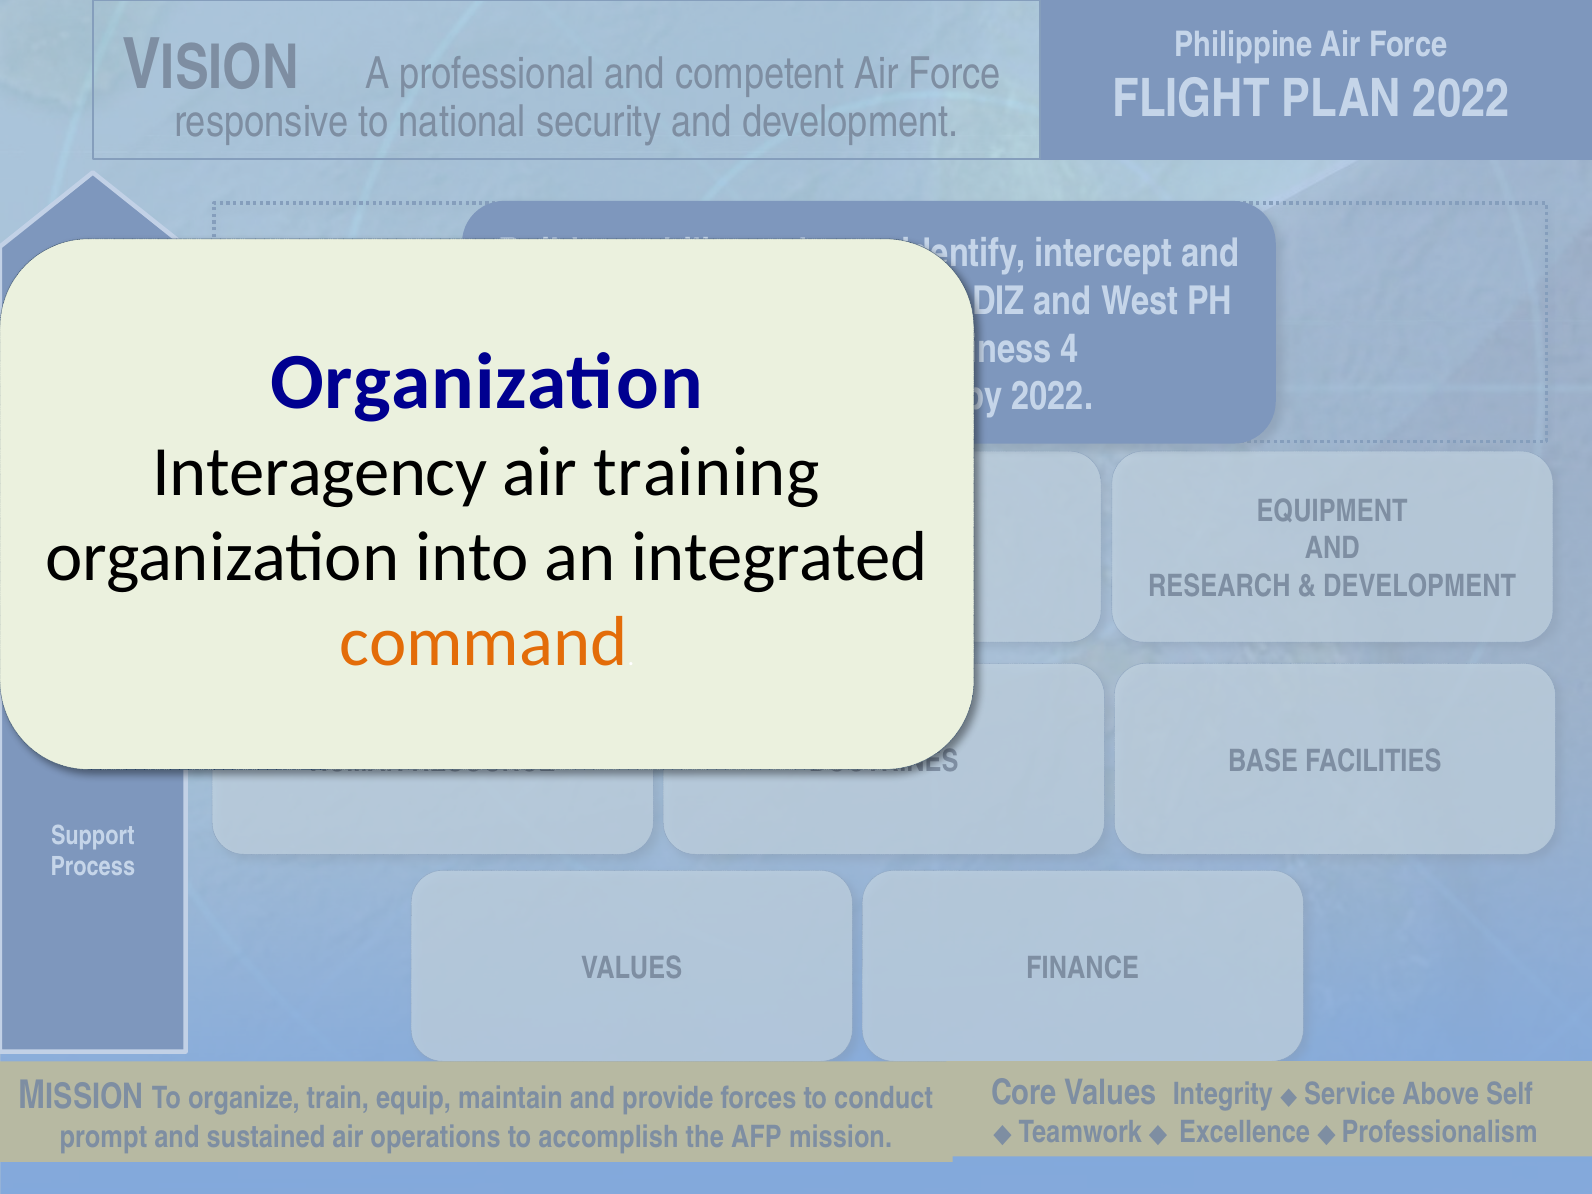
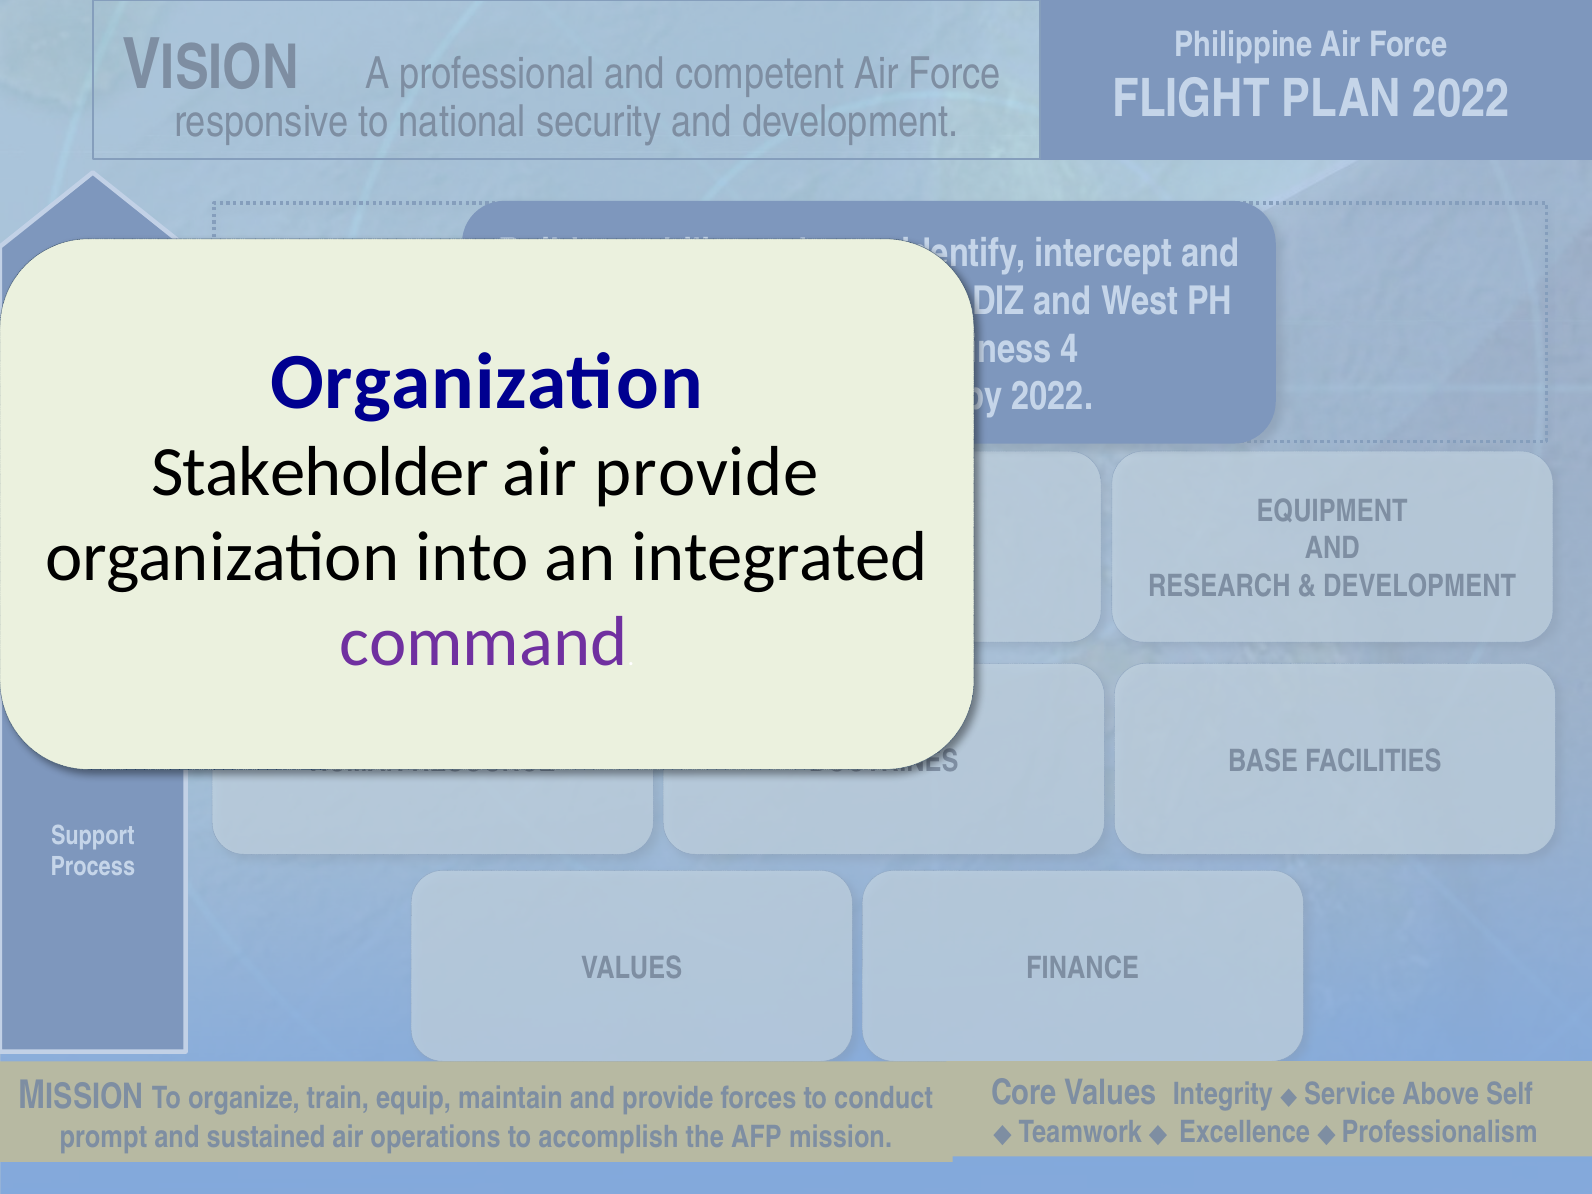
Interagency: Interagency -> Stakeholder
air training: training -> provide
command colour: orange -> purple
